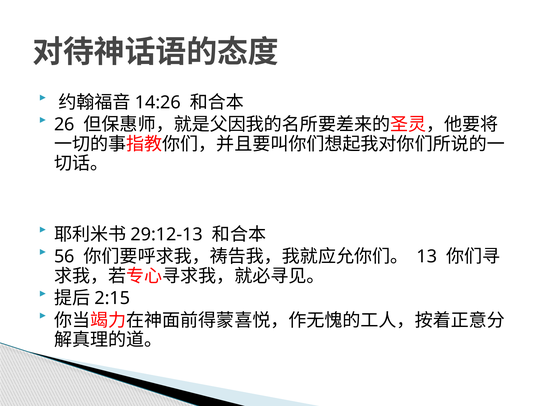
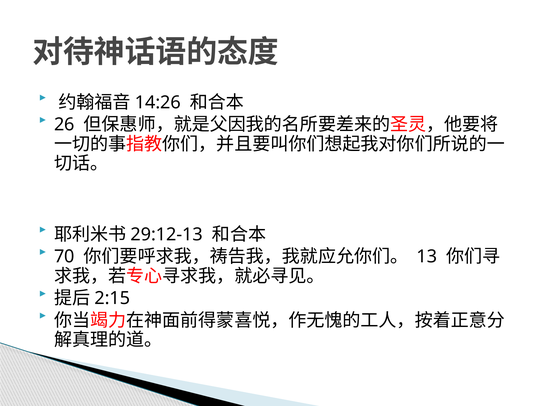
56: 56 -> 70
